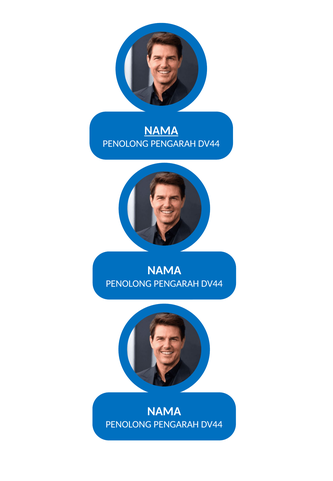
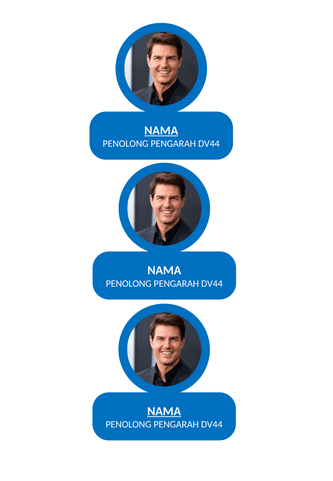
NAMA at (164, 411) underline: none -> present
